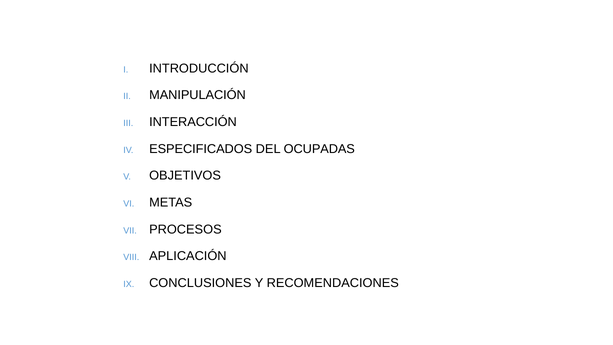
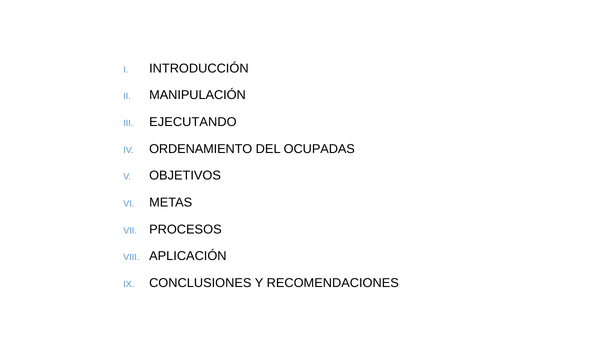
INTERACCIÓN: INTERACCIÓN -> EJECUTANDO
ESPECIFICADOS: ESPECIFICADOS -> ORDENAMIENTO
